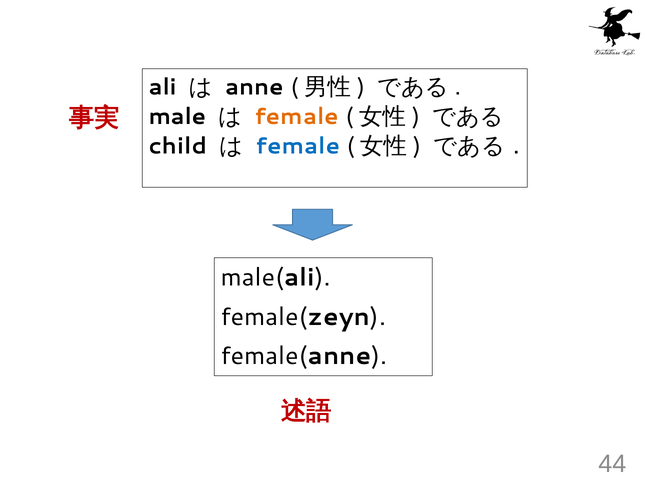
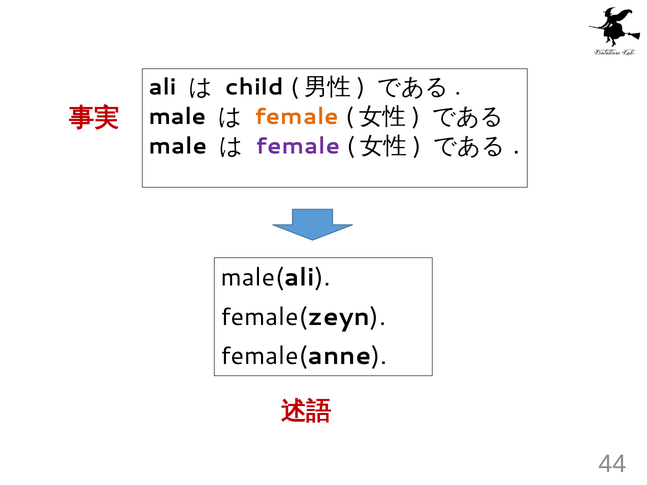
anne: anne -> child
child at (178, 146): child -> male
female at (298, 146) colour: blue -> purple
